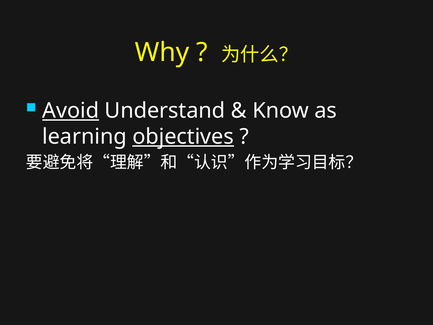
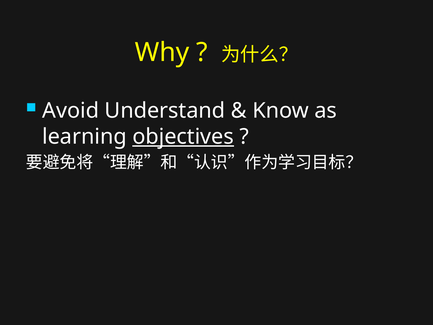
Avoid underline: present -> none
